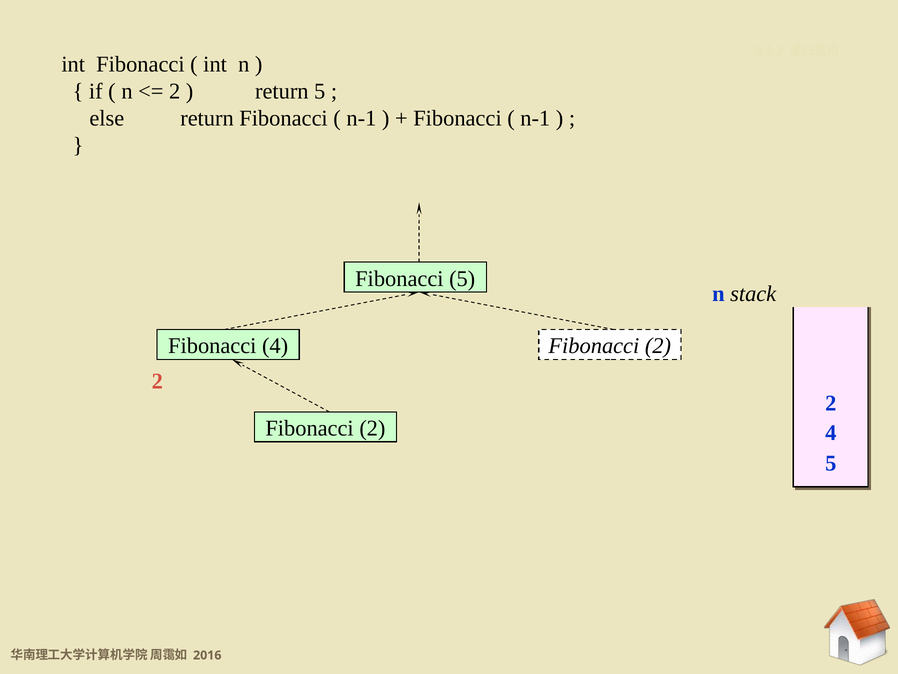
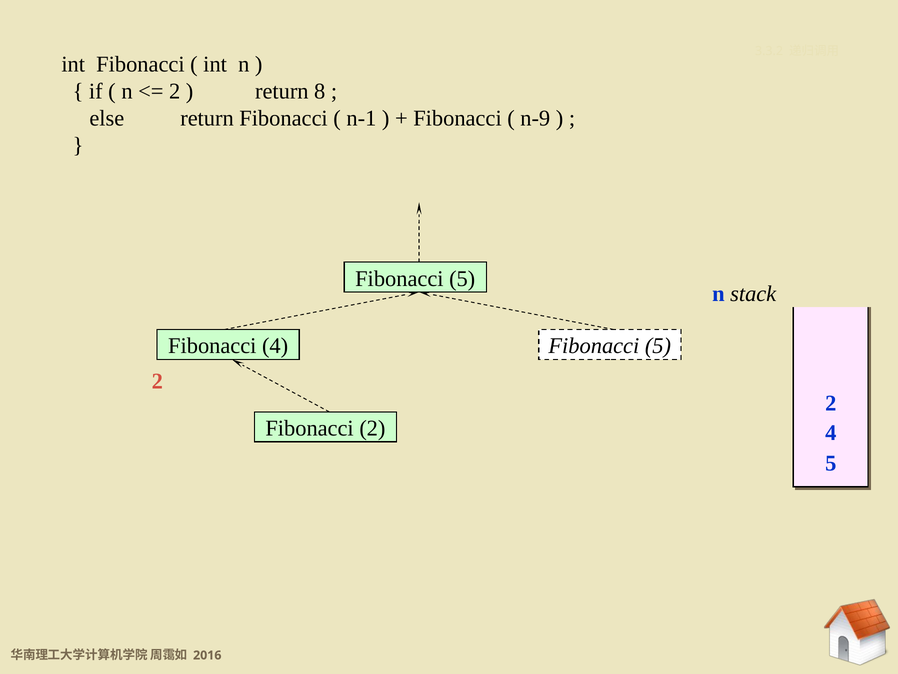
return 5: 5 -> 8
n-1 at (535, 118): n-1 -> n-9
4 Fibonacci 2: 2 -> 5
